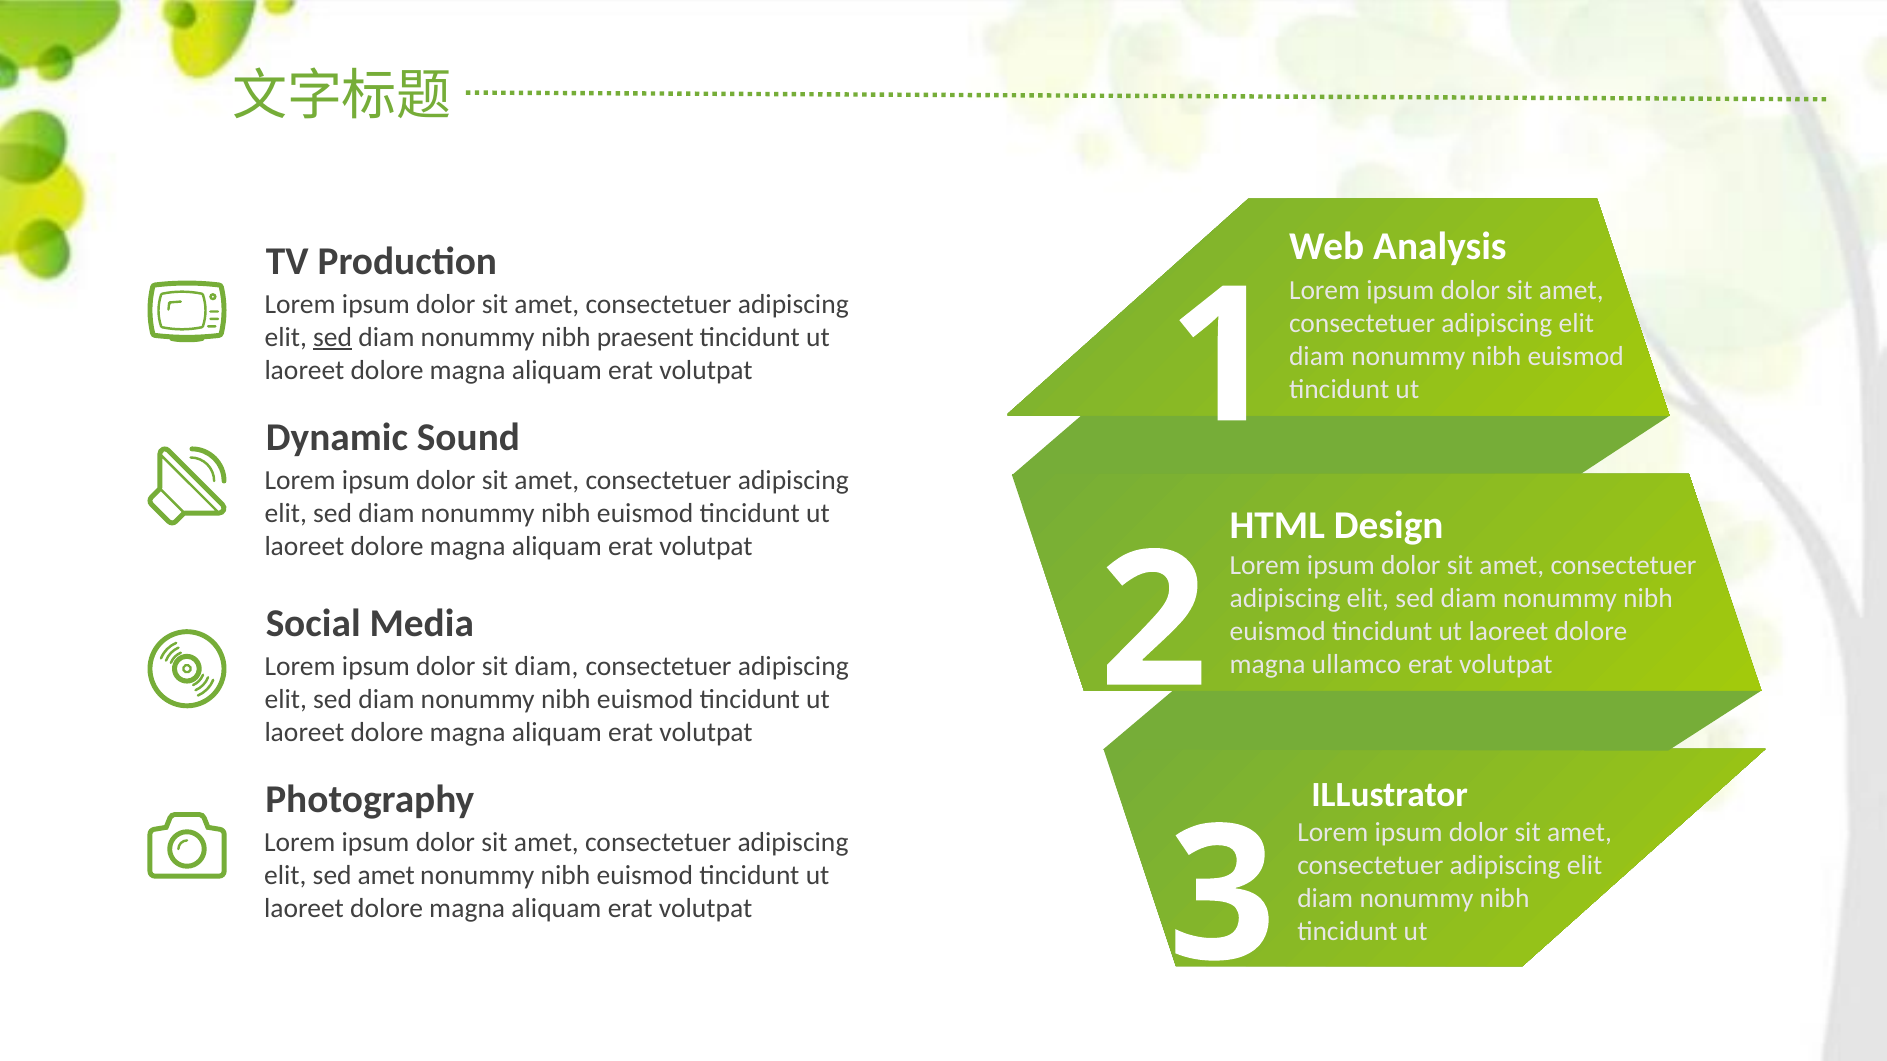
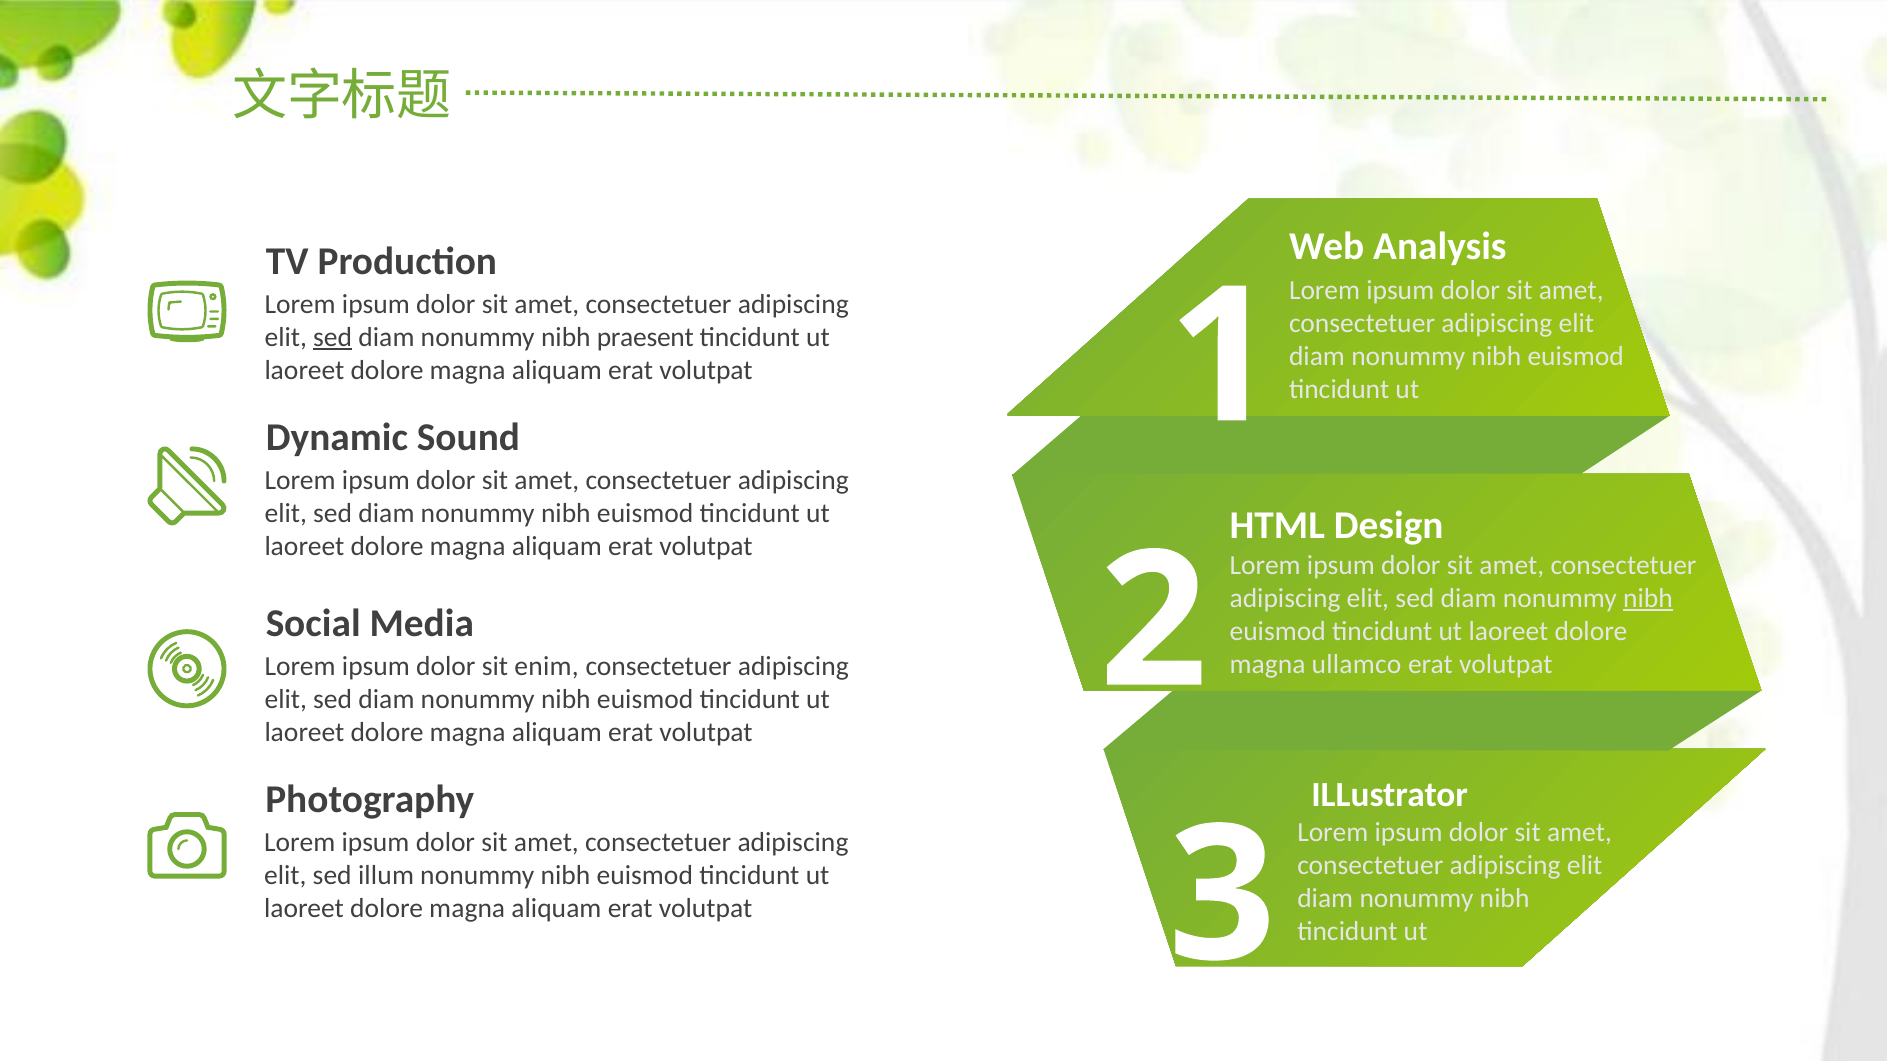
nibh at (1648, 598) underline: none -> present
sit diam: diam -> enim
sed amet: amet -> illum
